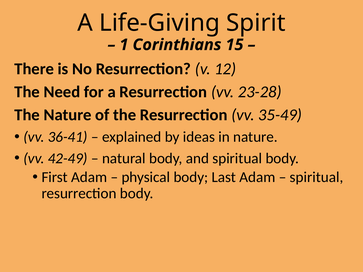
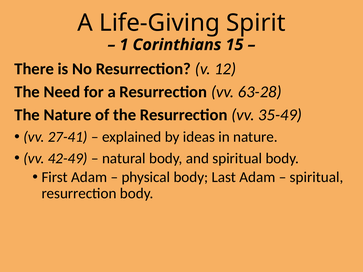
23-28: 23-28 -> 63-28
36-41: 36-41 -> 27-41
